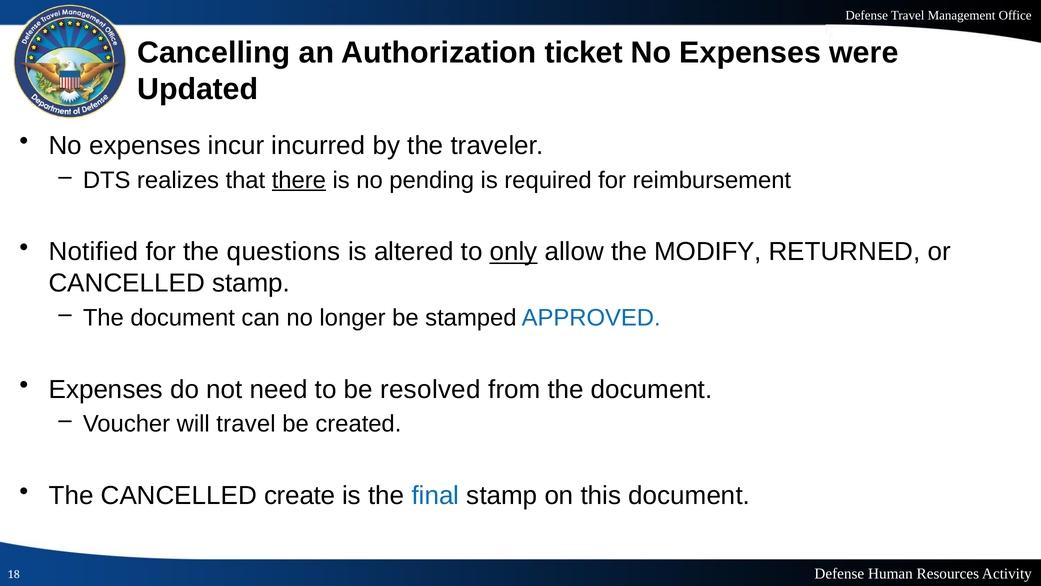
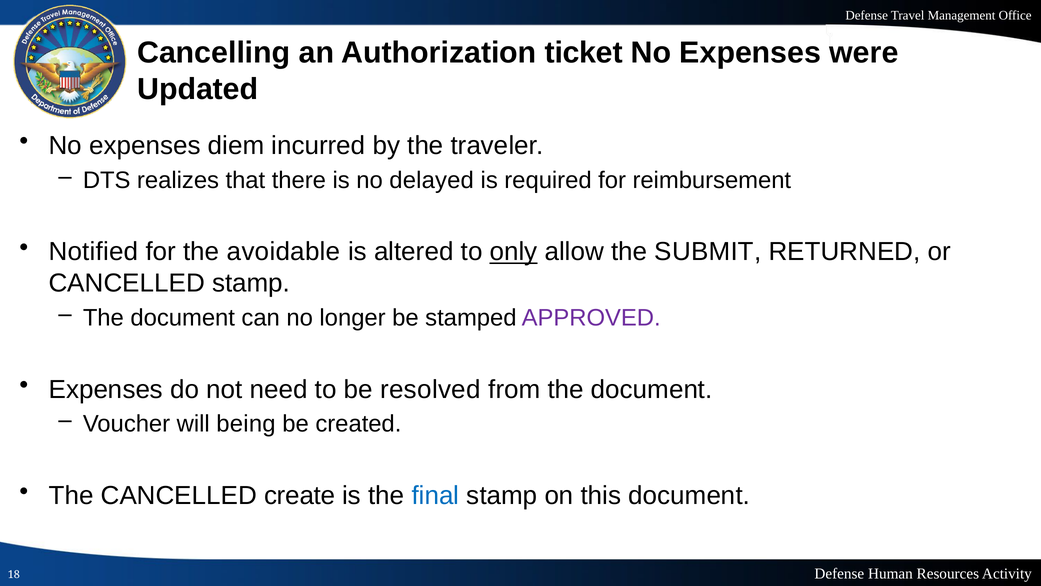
incur: incur -> diem
there underline: present -> none
pending: pending -> delayed
questions: questions -> avoidable
MODIFY: MODIFY -> SUBMIT
APPROVED colour: blue -> purple
will travel: travel -> being
